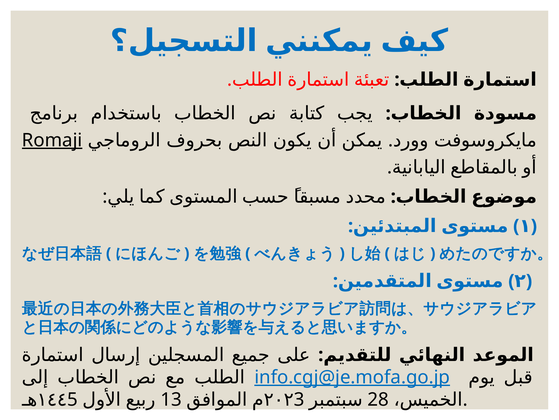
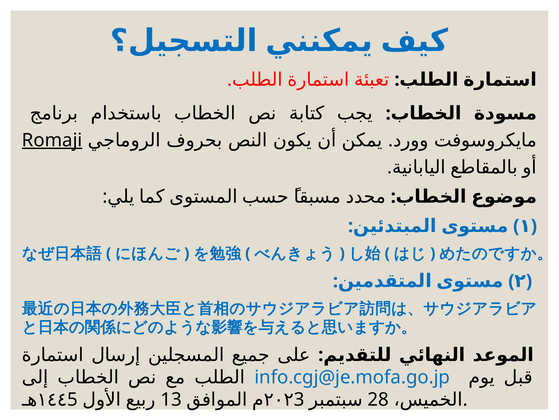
info.cgj@je.mofa.go.jp underline: present -> none
